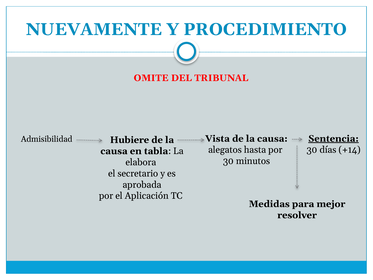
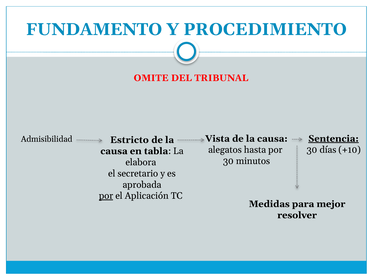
NUEVAMENTE: NUEVAMENTE -> FUNDAMENTO
Hubiere: Hubiere -> Estricto
+14: +14 -> +10
por at (106, 196) underline: none -> present
